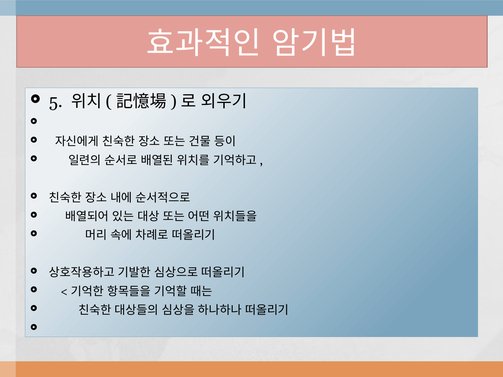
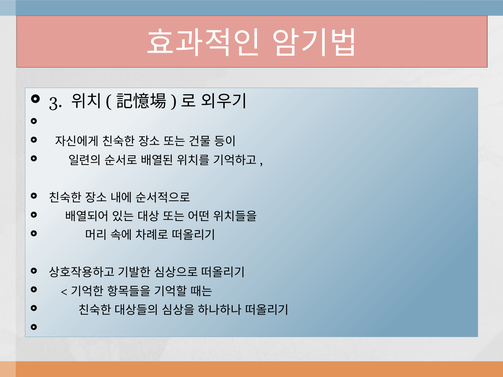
5: 5 -> 3
